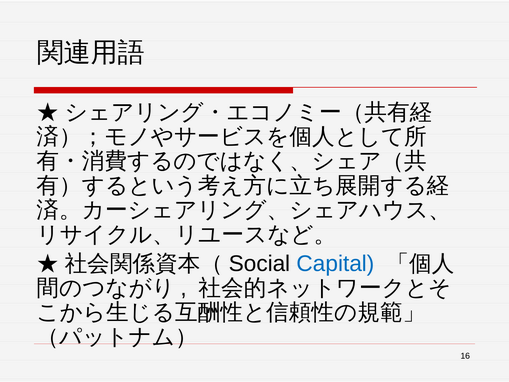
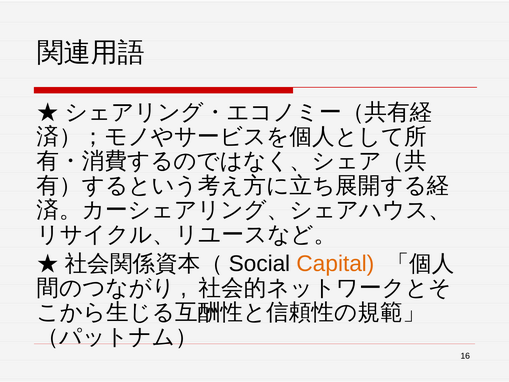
Capital colour: blue -> orange
